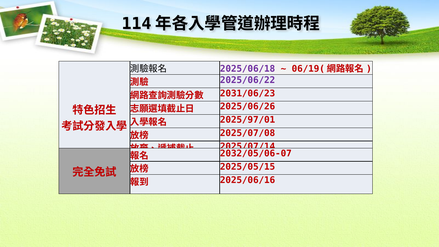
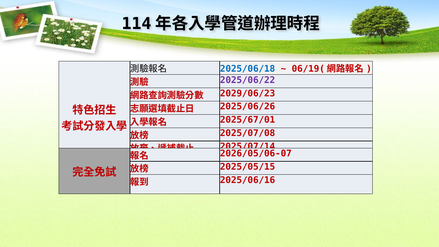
2025/06/18 colour: purple -> blue
2031/06/23: 2031/06/23 -> 2029/06/23
2025/97/01: 2025/97/01 -> 2025/67/01
2032/05/06-07: 2032/05/06-07 -> 2026/05/06-07
